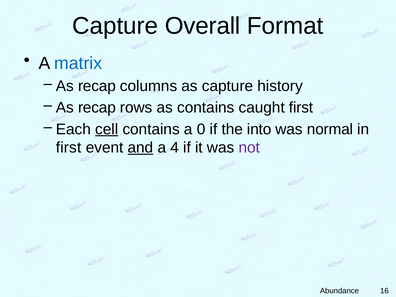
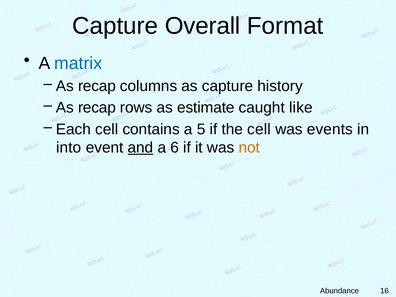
as contains: contains -> estimate
caught first: first -> like
cell at (107, 129) underline: present -> none
0: 0 -> 5
the into: into -> cell
normal: normal -> events
first at (69, 148): first -> into
4: 4 -> 6
not colour: purple -> orange
